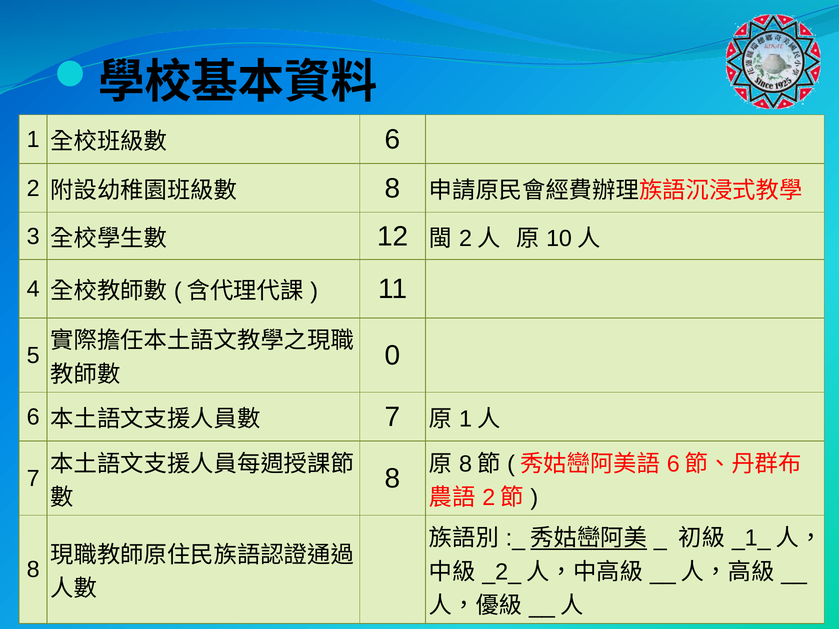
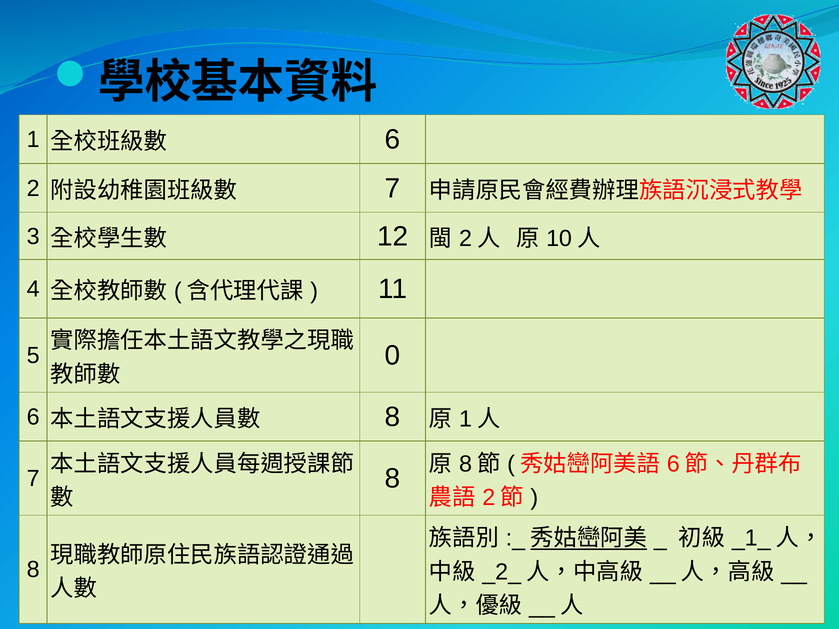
8 at (393, 188): 8 -> 7
7 at (393, 417): 7 -> 8
